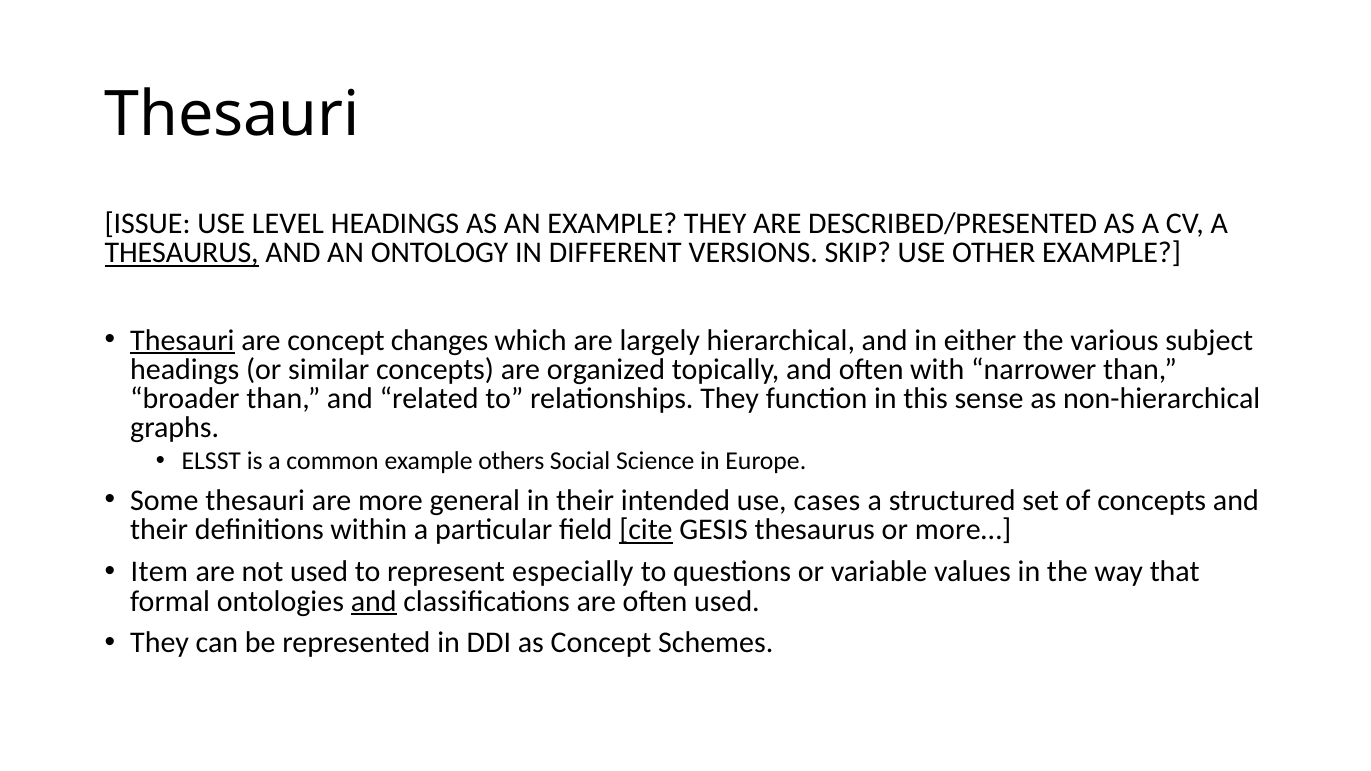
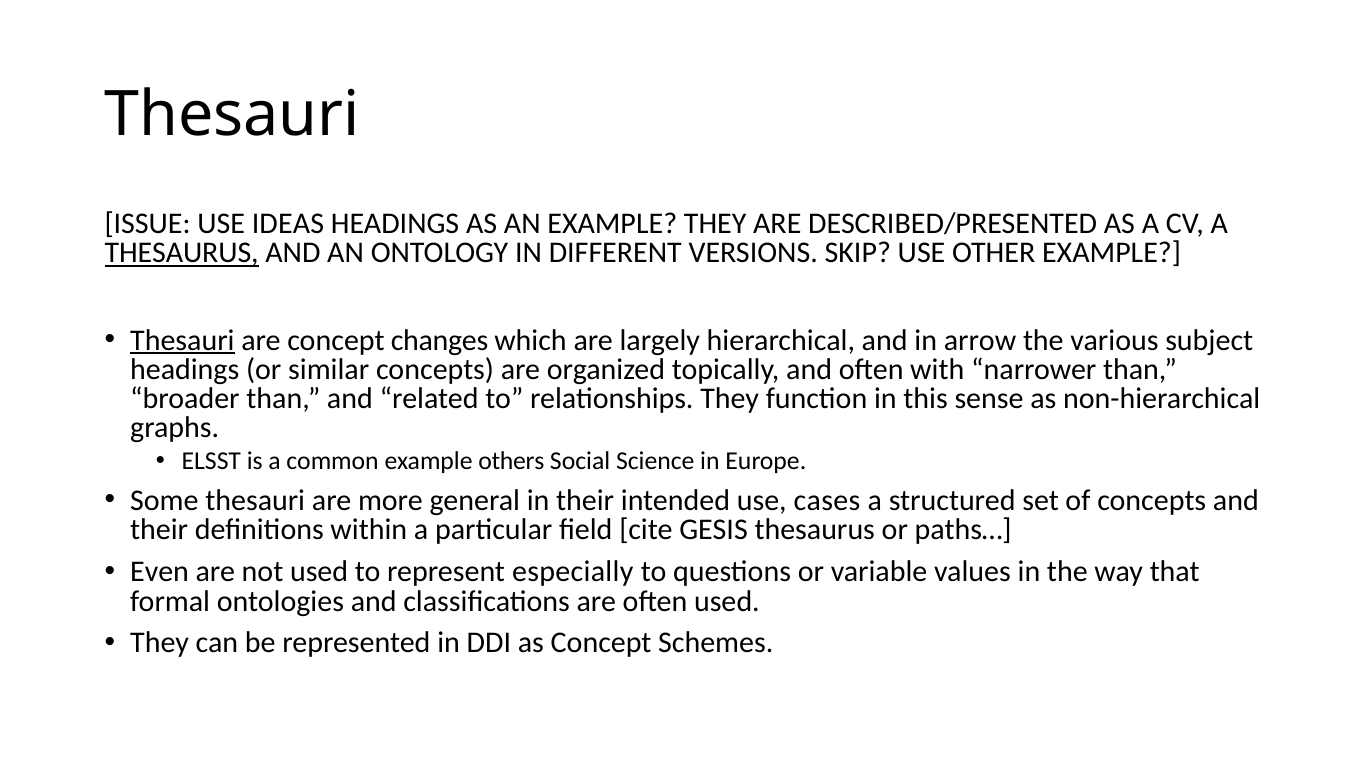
LEVEL: LEVEL -> IDEAS
either: either -> arrow
cite underline: present -> none
more…: more… -> paths…
Item: Item -> Even
and at (374, 601) underline: present -> none
